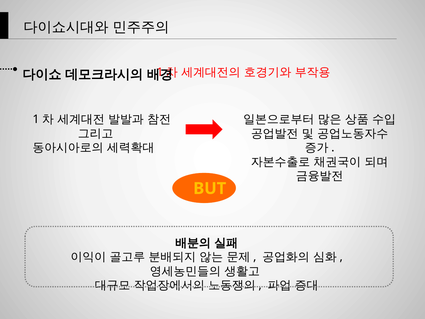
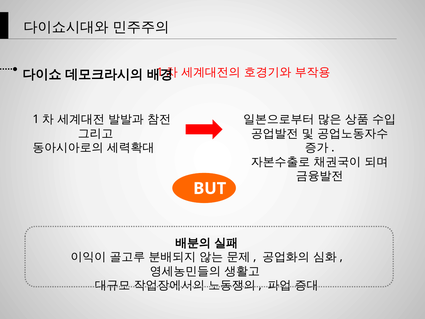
BUT colour: yellow -> white
